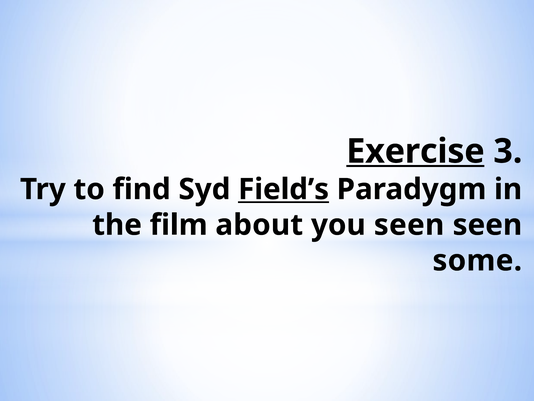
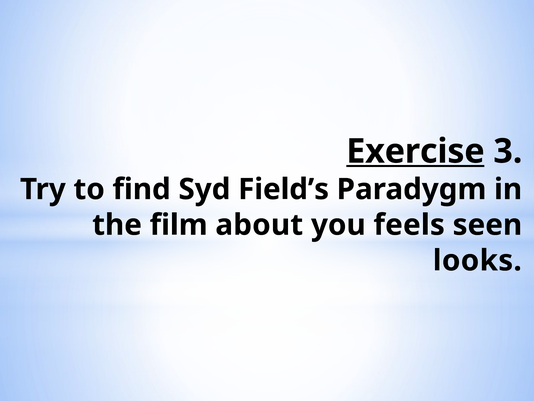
Field’s underline: present -> none
you seen: seen -> feels
some: some -> looks
